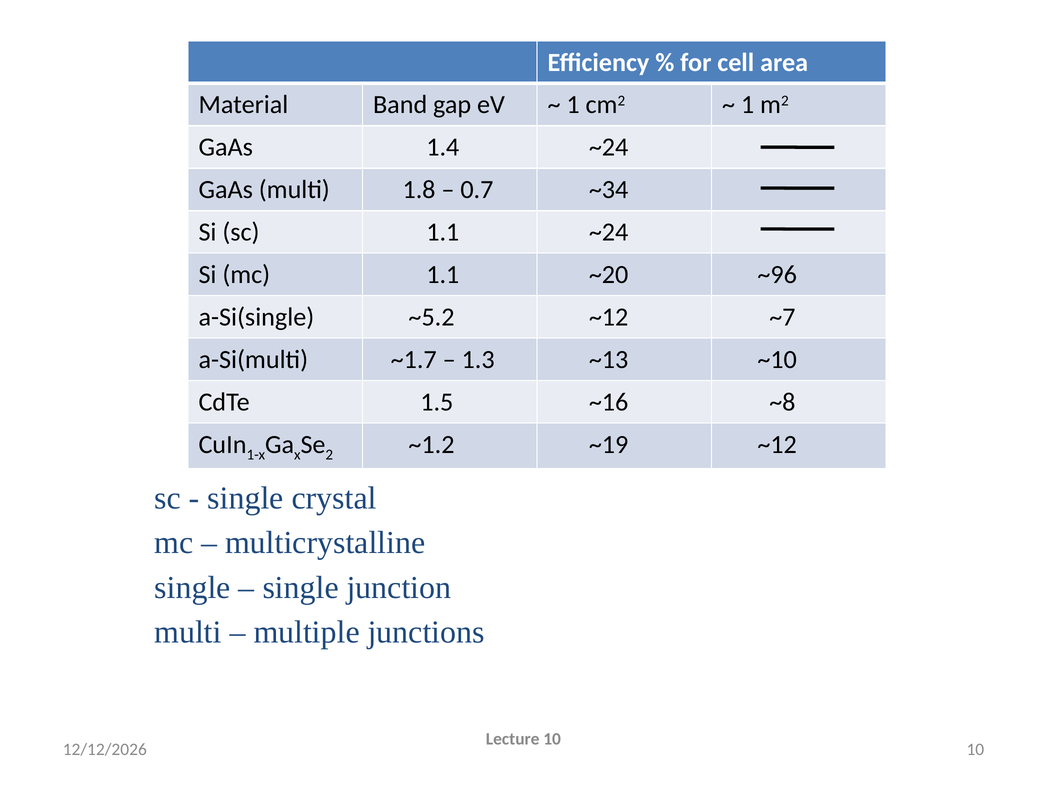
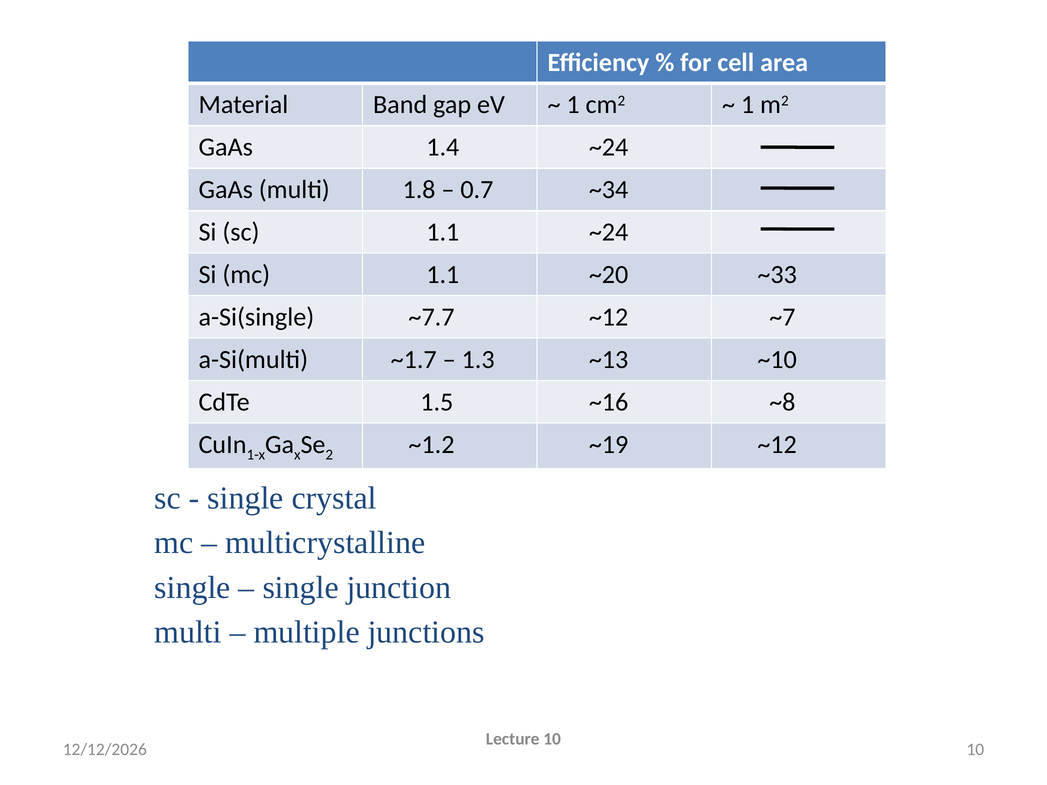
~96: ~96 -> ~33
~5.2: ~5.2 -> ~7.7
